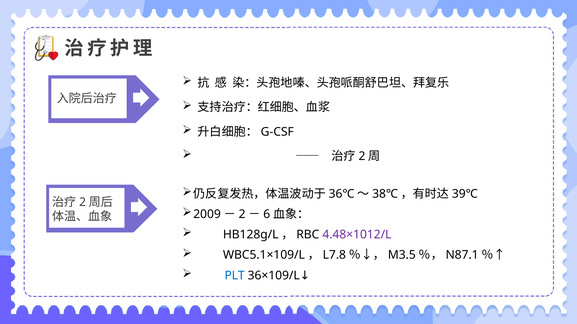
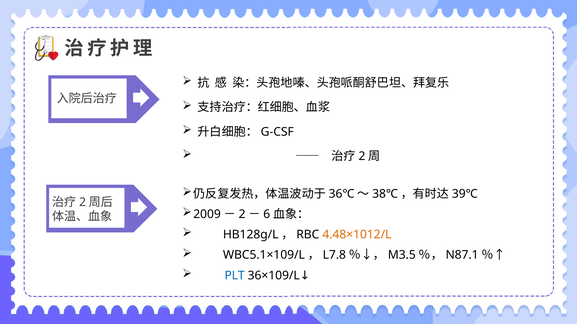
4.48×1012/L colour: purple -> orange
